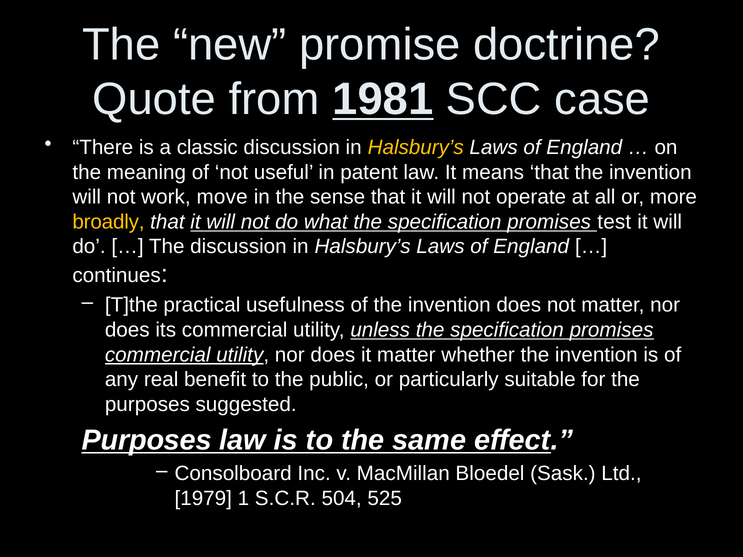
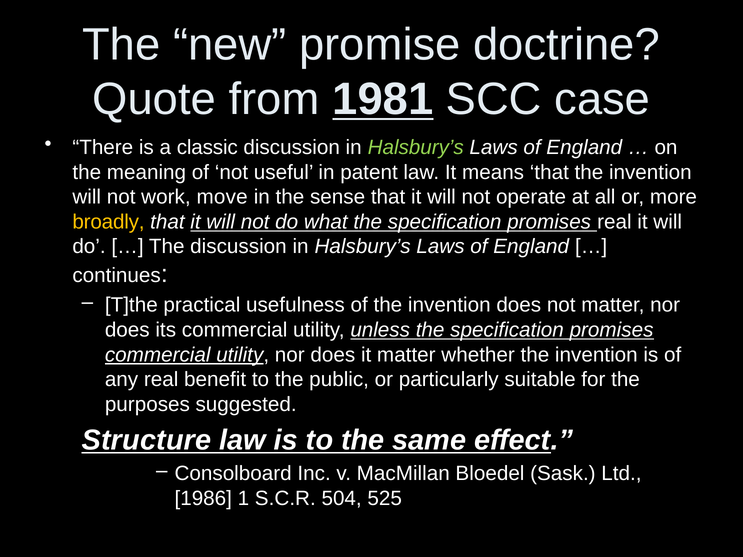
Halsbury’s at (416, 148) colour: yellow -> light green
promises test: test -> real
Purposes at (147, 441): Purposes -> Structure
1979: 1979 -> 1986
